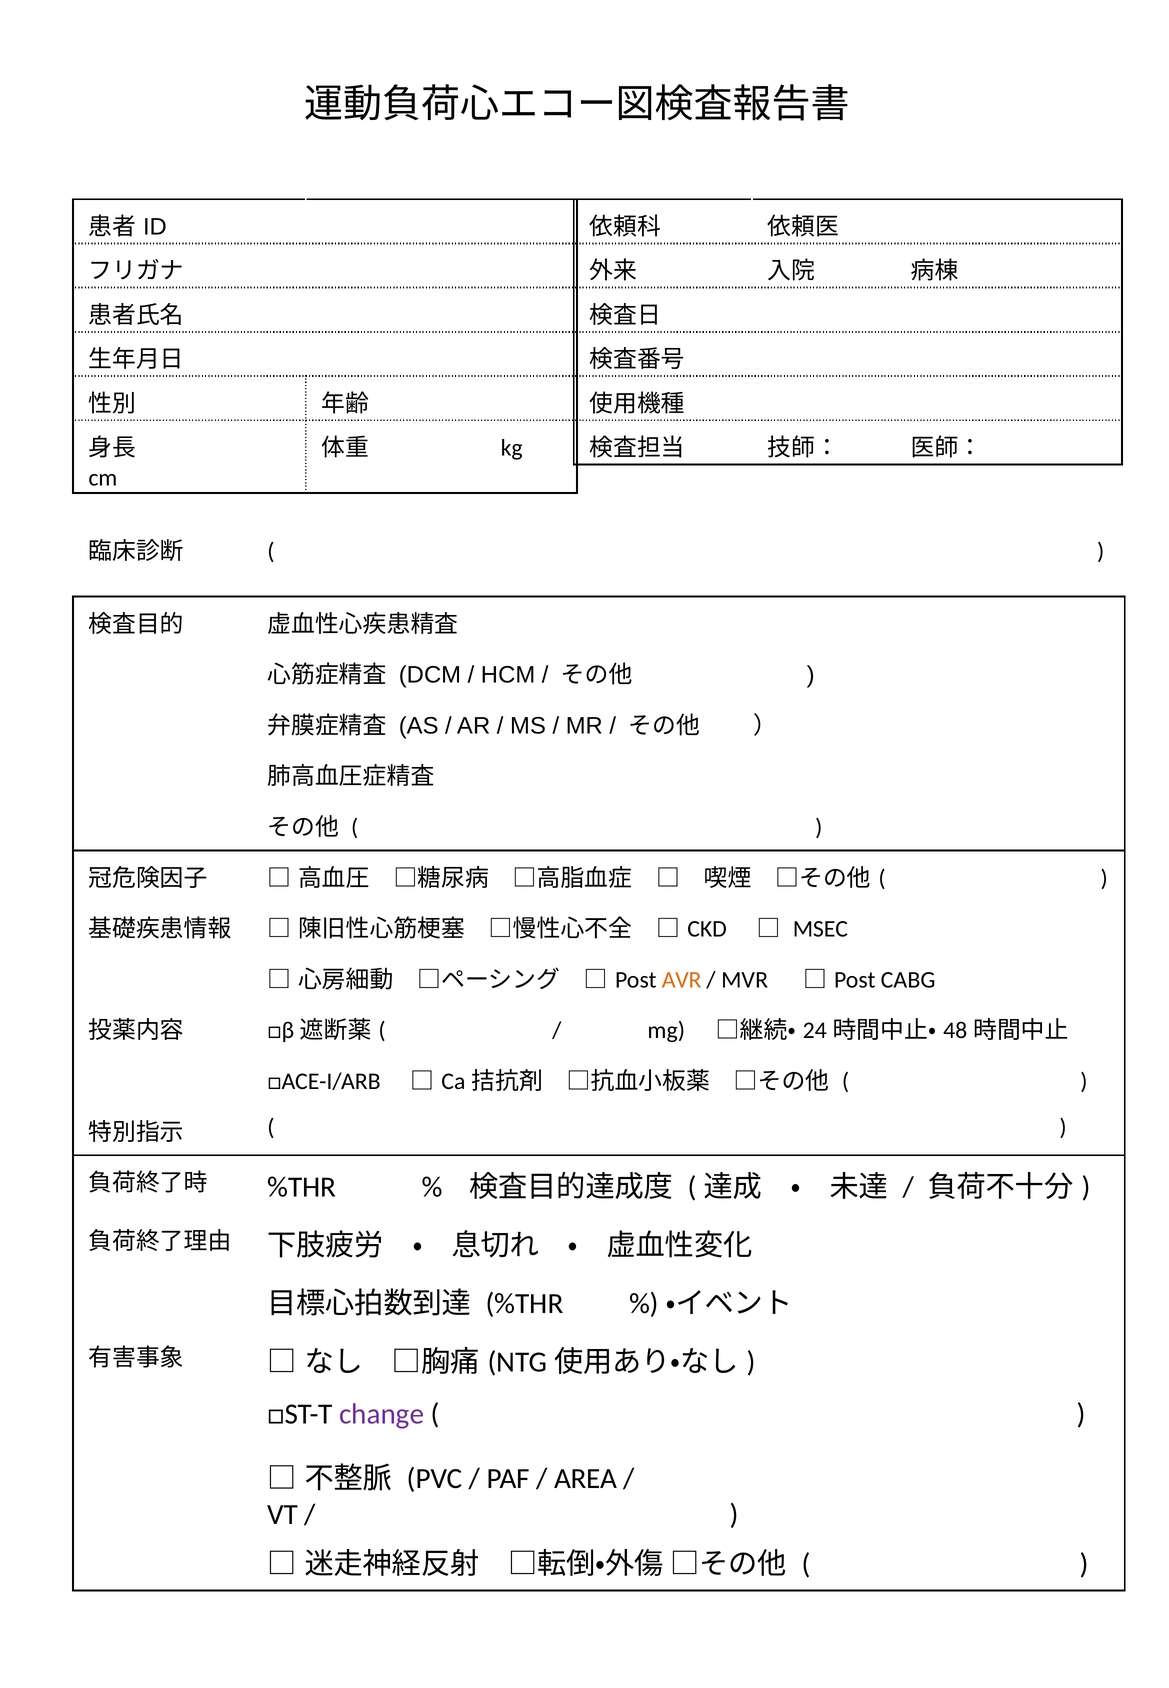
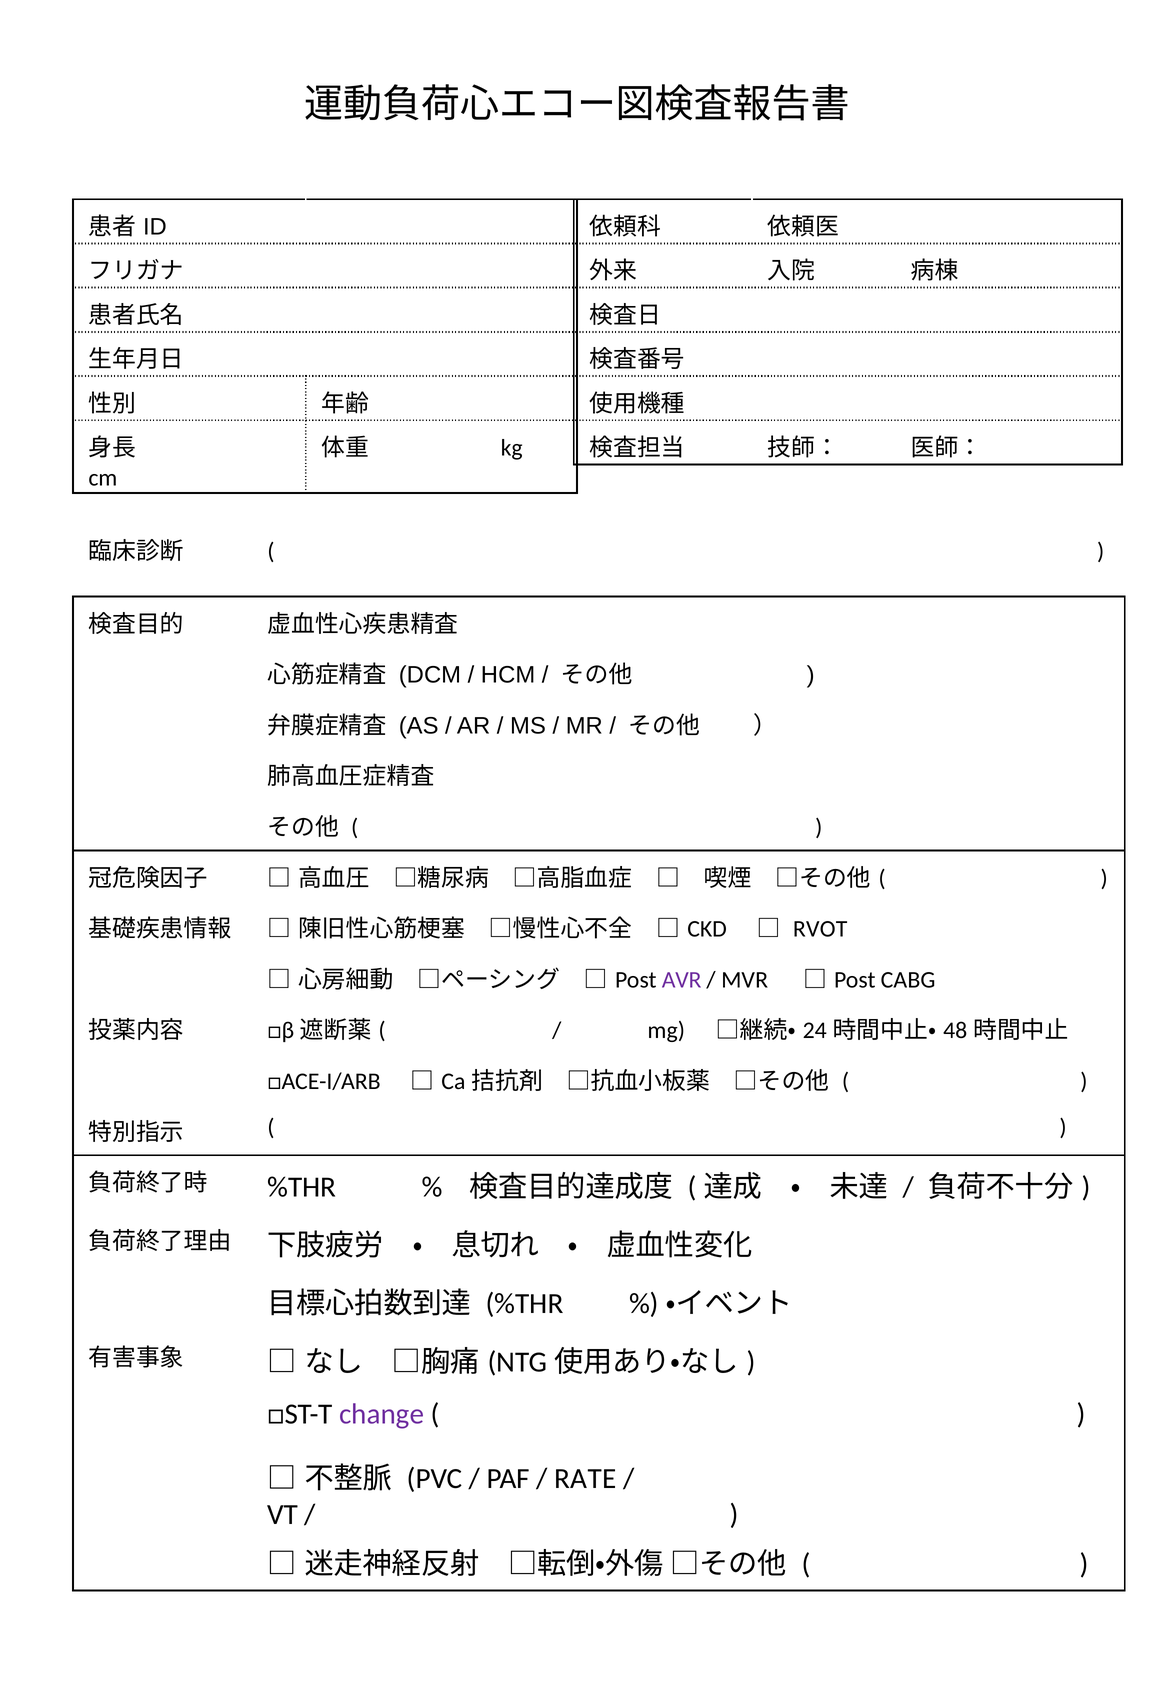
MSEC: MSEC -> RVOT
AVR colour: orange -> purple
AREA: AREA -> RATE
